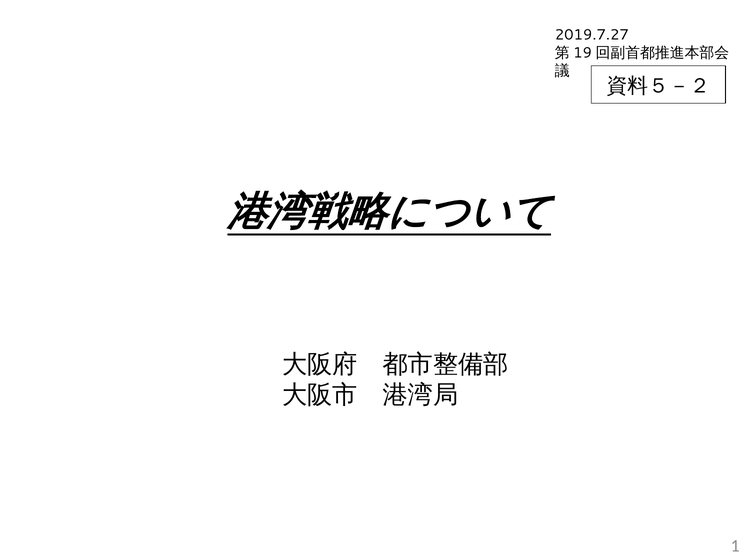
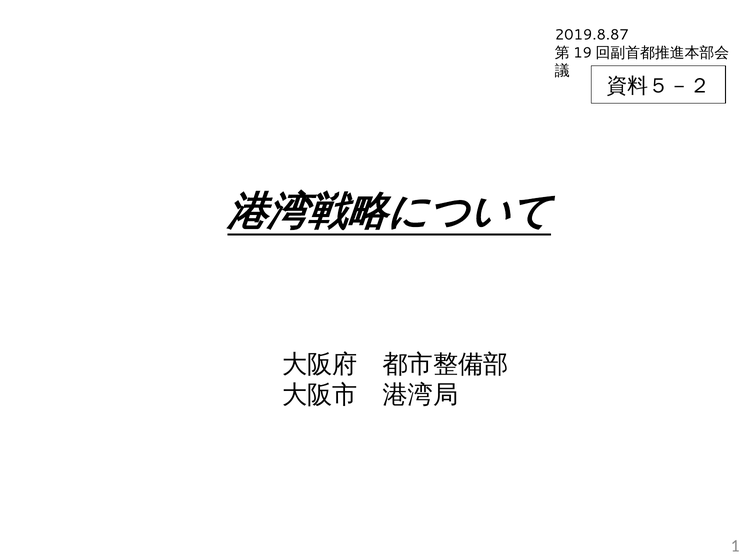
2019.7.27: 2019.7.27 -> 2019.8.87
